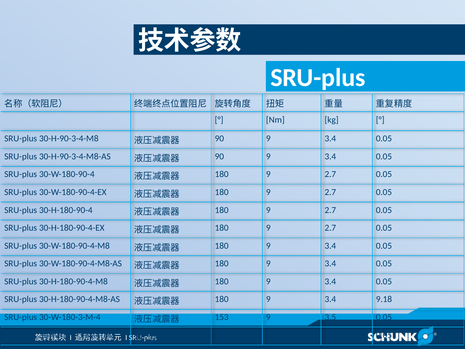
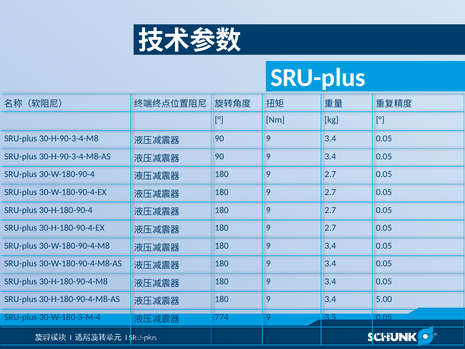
9.18: 9.18 -> 5.00
153: 153 -> 774
